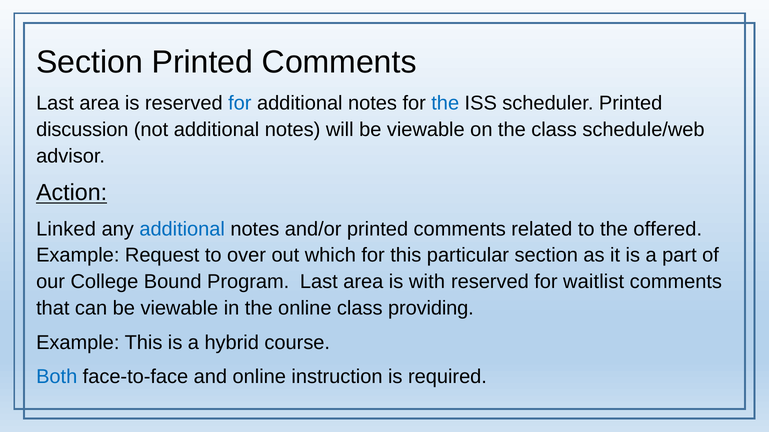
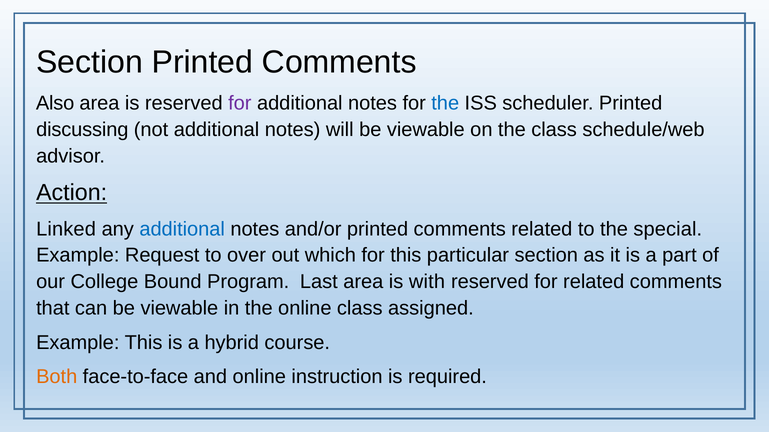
Last at (55, 103): Last -> Also
for at (240, 103) colour: blue -> purple
discussion: discussion -> discussing
offered: offered -> special
for waitlist: waitlist -> related
providing: providing -> assigned
Both colour: blue -> orange
